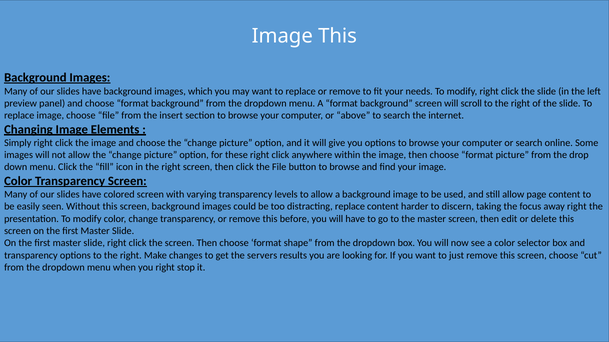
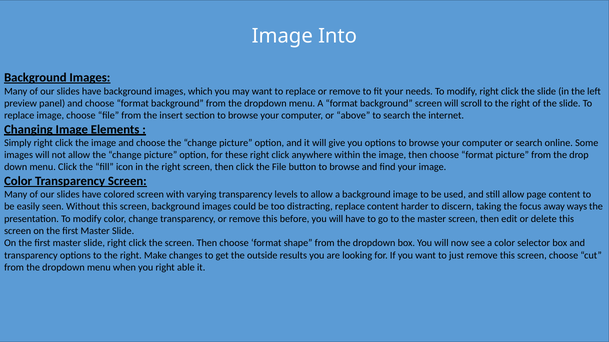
Image This: This -> Into
away right: right -> ways
servers: servers -> outside
stop: stop -> able
